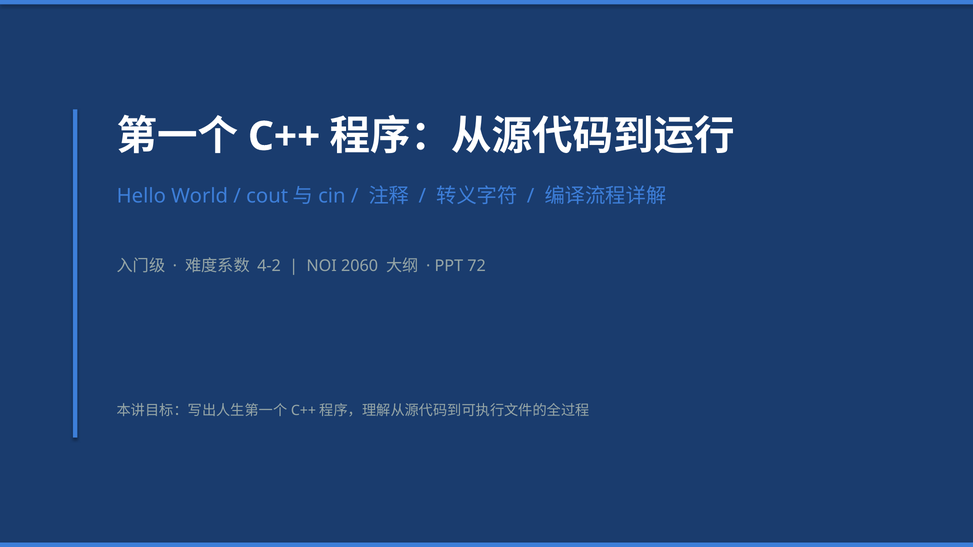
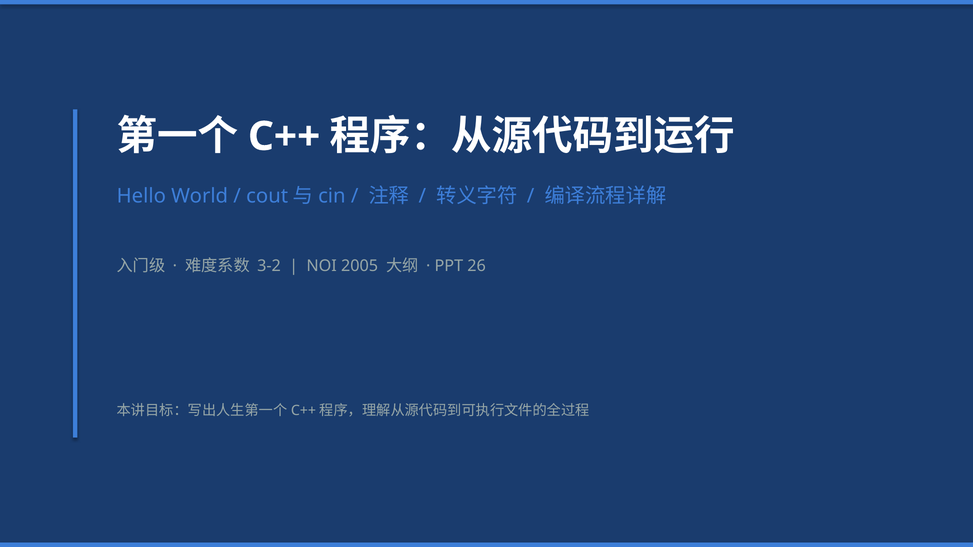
4-2: 4-2 -> 3-2
2060: 2060 -> 2005
72: 72 -> 26
